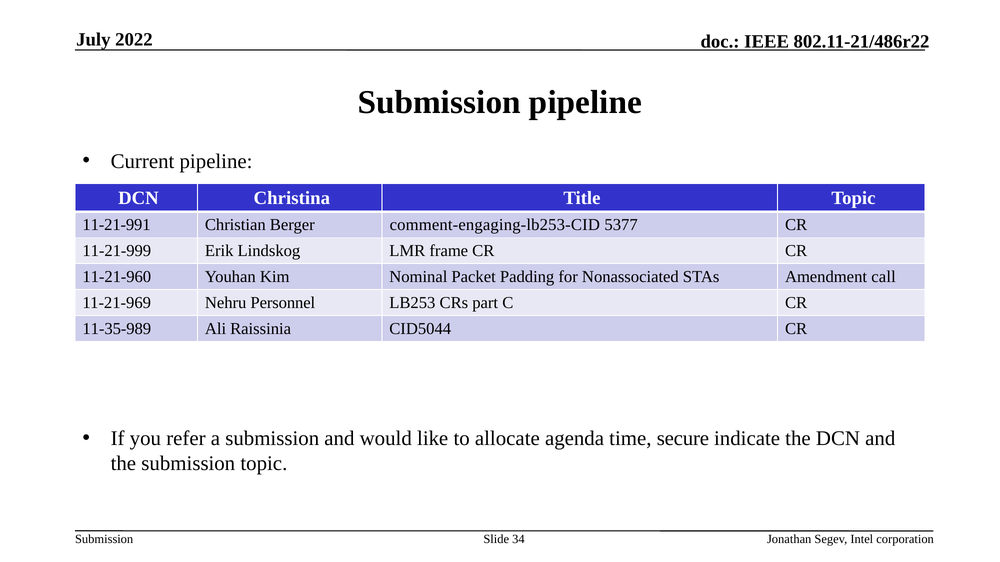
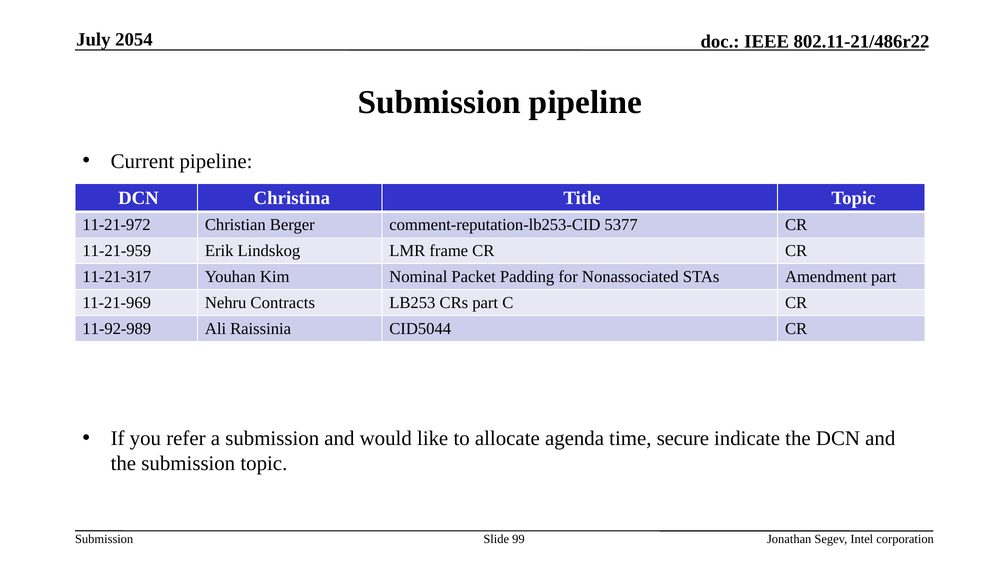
2022: 2022 -> 2054
11-21-991: 11-21-991 -> 11-21-972
comment-engaging-lb253-CID: comment-engaging-lb253-CID -> comment-reputation-lb253-CID
11-21-999: 11-21-999 -> 11-21-959
11-21-960: 11-21-960 -> 11-21-317
Amendment call: call -> part
Personnel: Personnel -> Contracts
11-35-989: 11-35-989 -> 11-92-989
34: 34 -> 99
